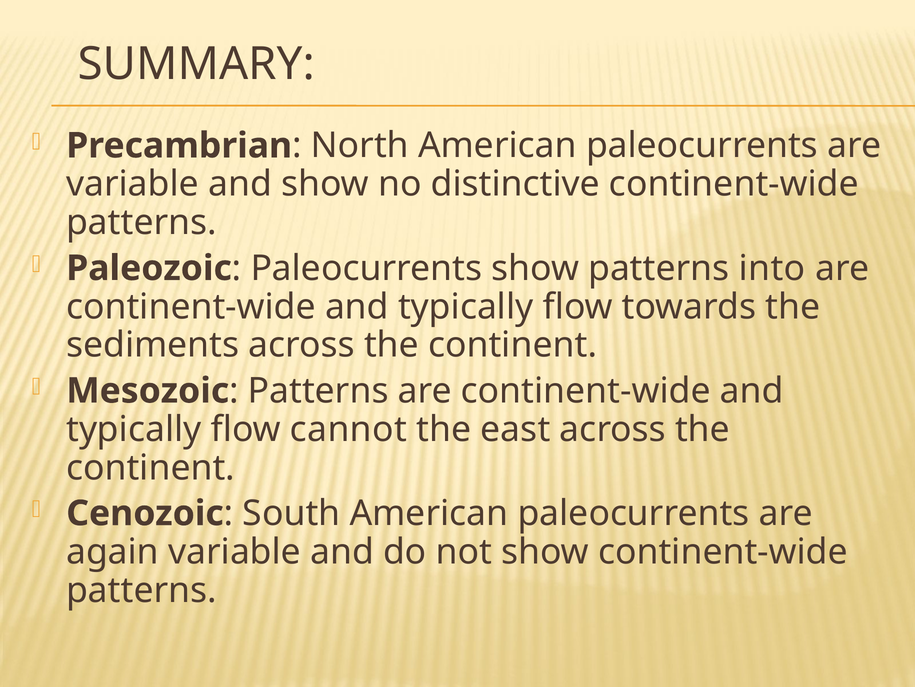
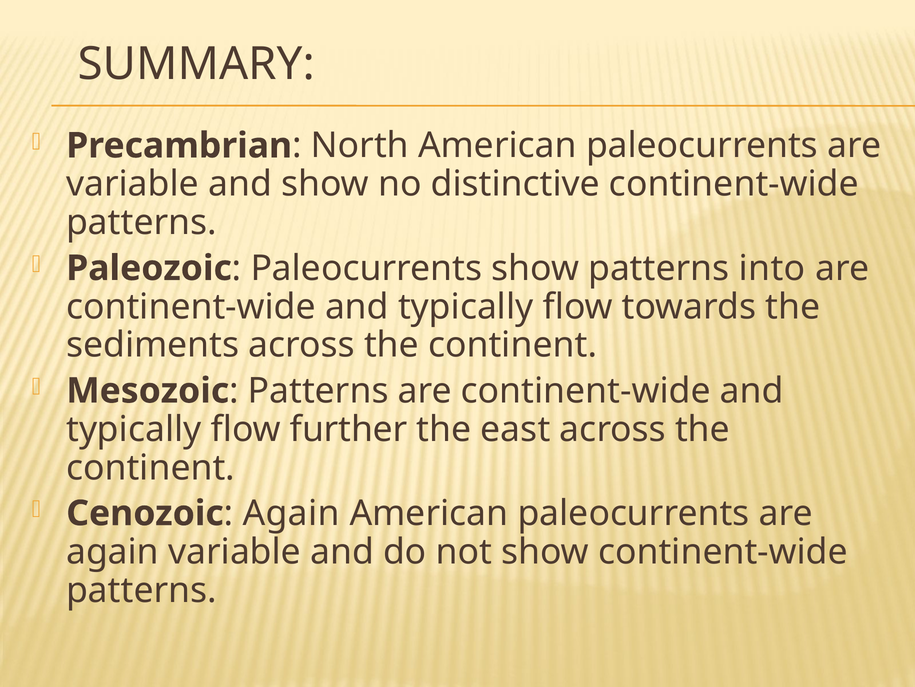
cannot: cannot -> further
South at (291, 513): South -> Again
